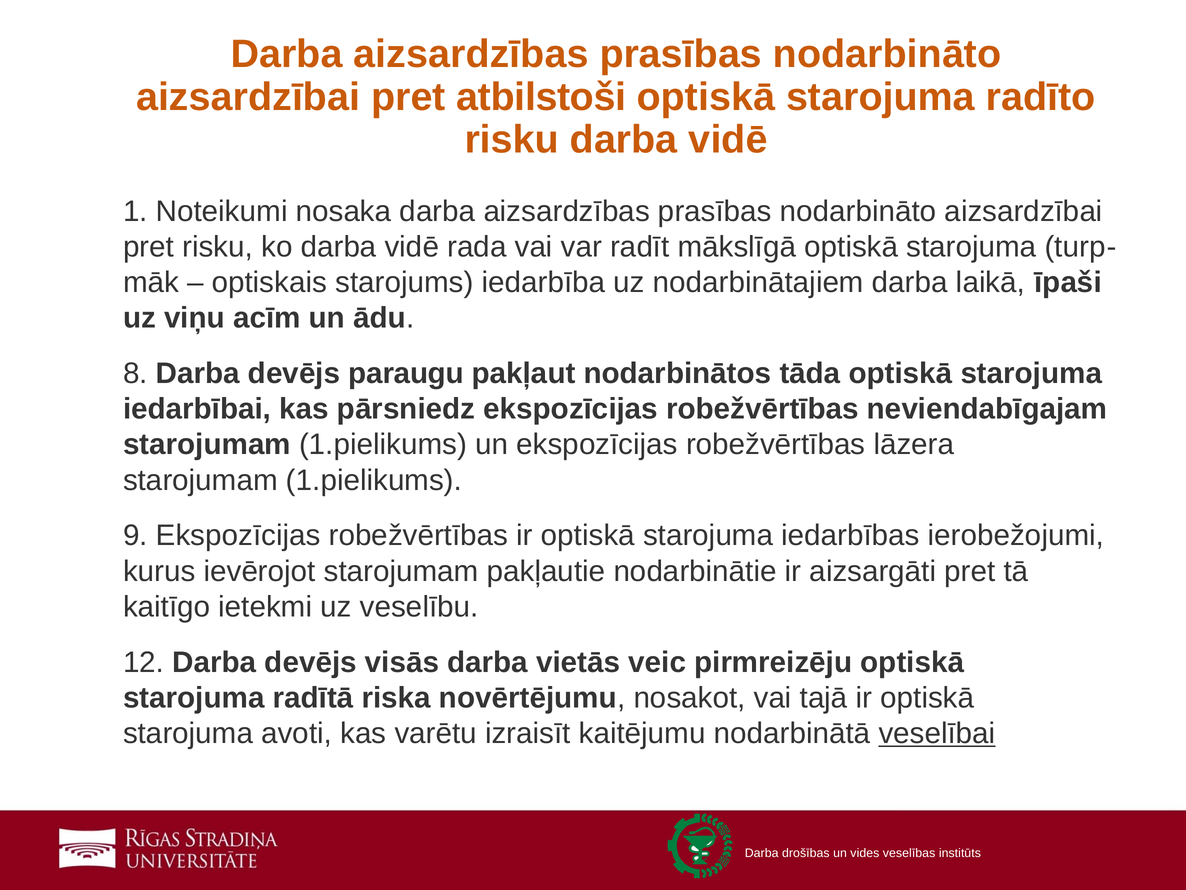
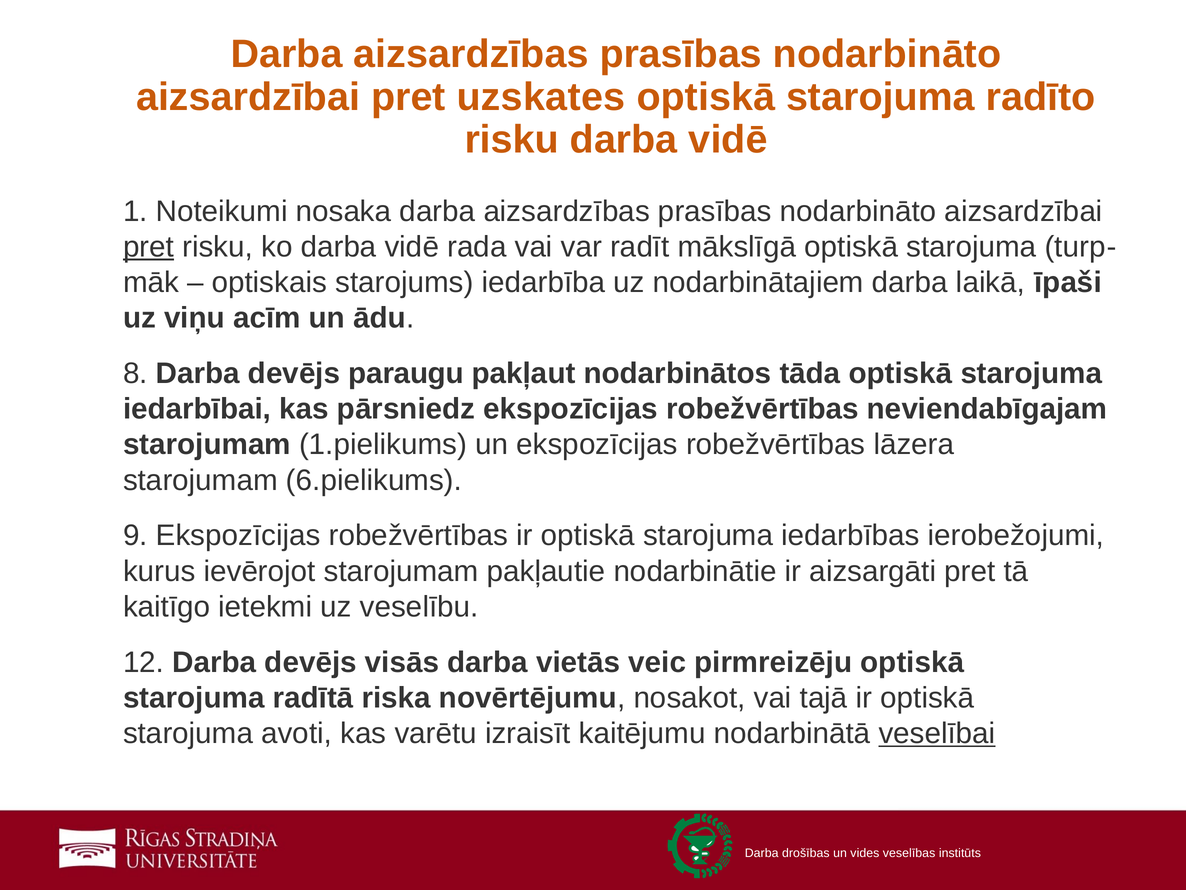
atbilstoši: atbilstoši -> uzskates
pret at (148, 247) underline: none -> present
1.pielikums at (374, 480): 1.pielikums -> 6.pielikums
